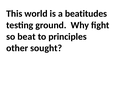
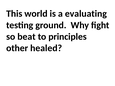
beatitudes: beatitudes -> evaluating
sought: sought -> healed
